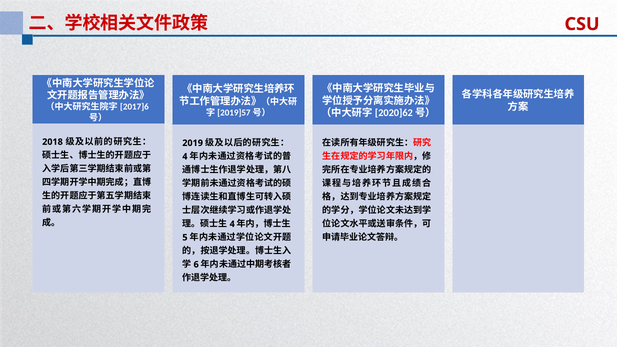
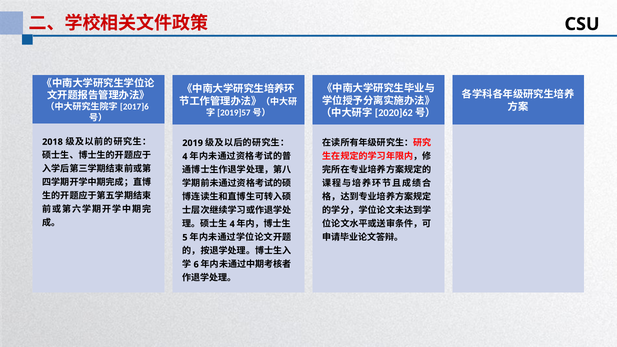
CSU colour: red -> black
